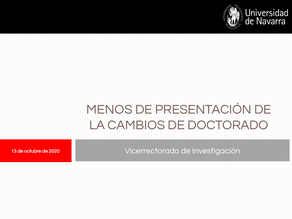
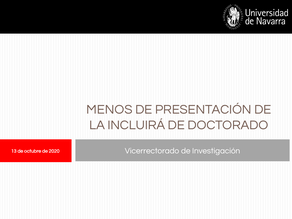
CAMBIOS: CAMBIOS -> INCLUIRÁ
